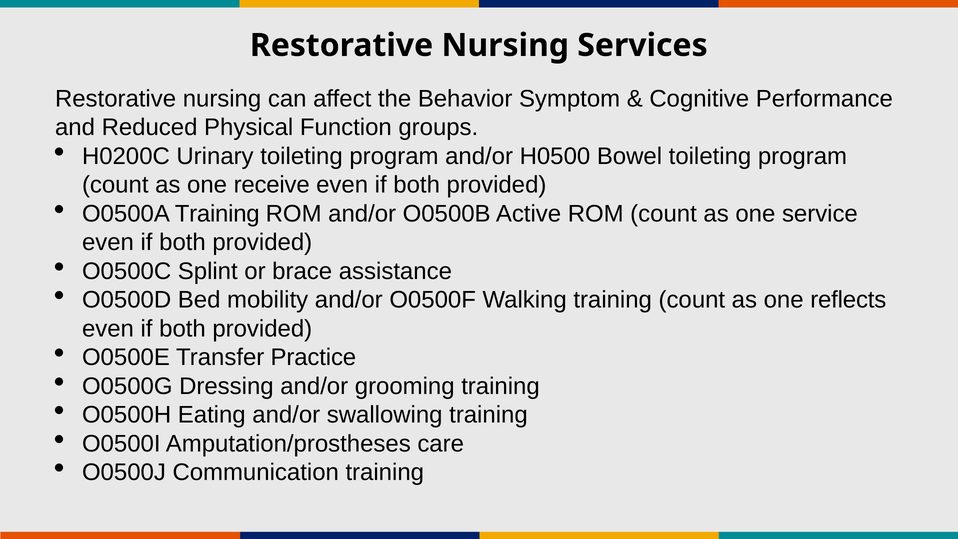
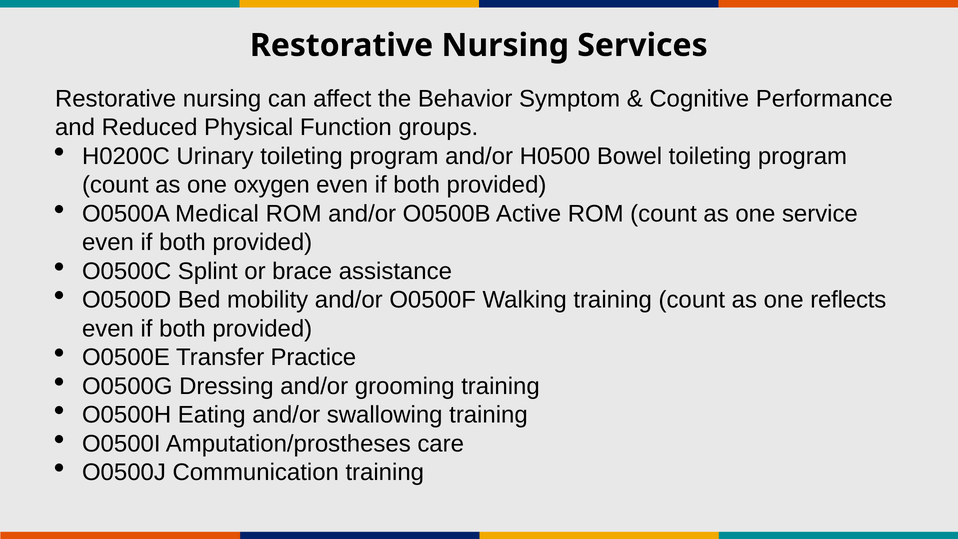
receive: receive -> oxygen
O0500A Training: Training -> Medical
